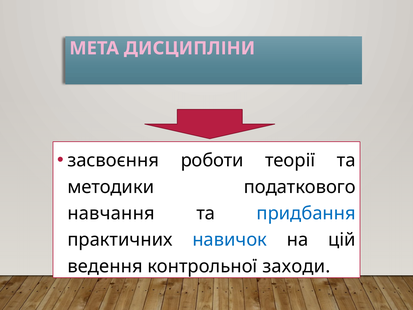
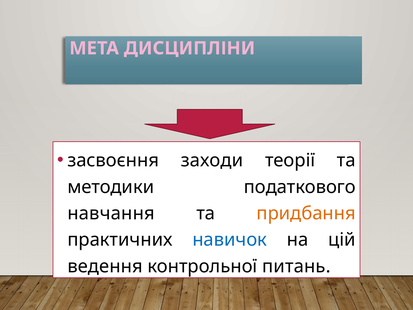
роботи: роботи -> заходи
придбання colour: blue -> orange
заходи: заходи -> питань
